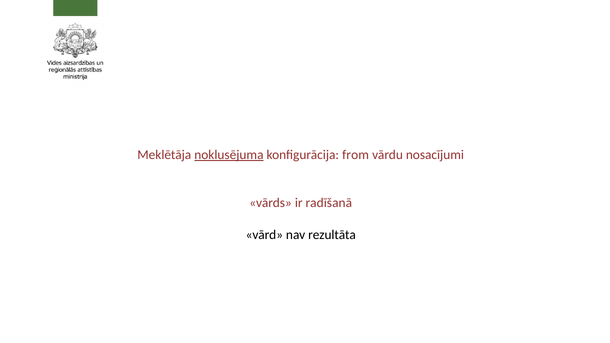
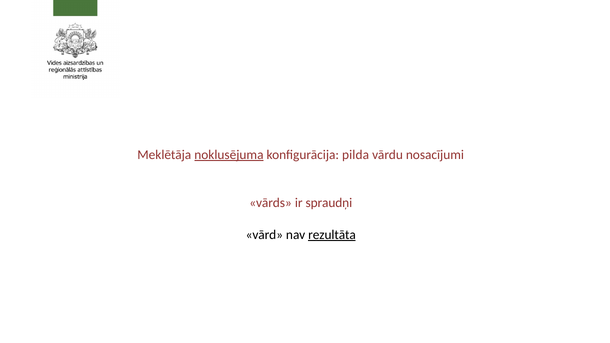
from: from -> pilda
radīšanā: radīšanā -> spraudņi
rezultāta underline: none -> present
